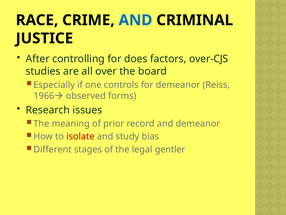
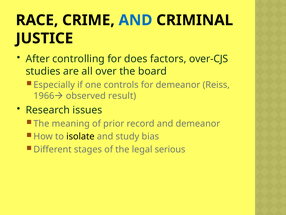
forms: forms -> result
isolate colour: red -> black
gentler: gentler -> serious
